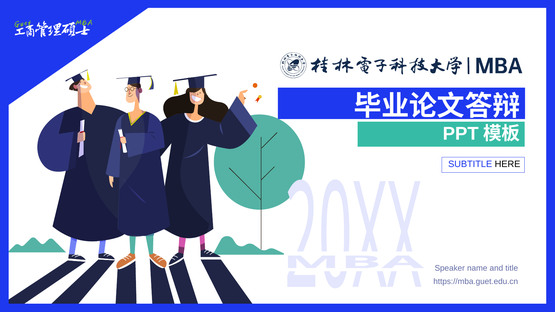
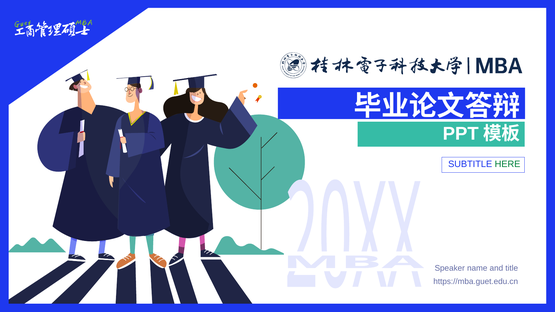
HERE colour: black -> green
